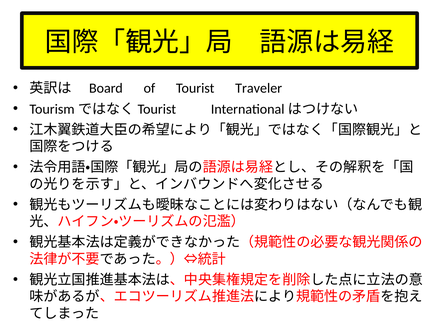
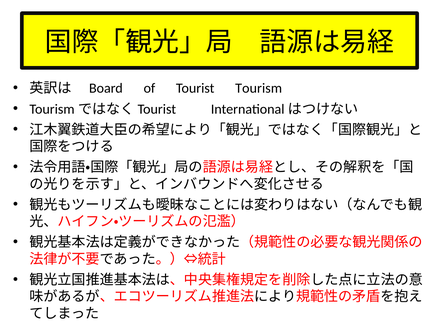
Traveler: Traveler -> Tourism
